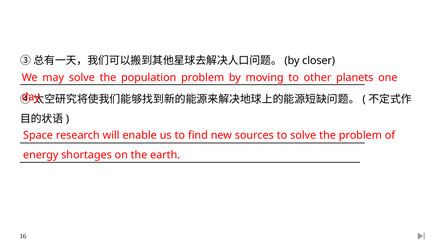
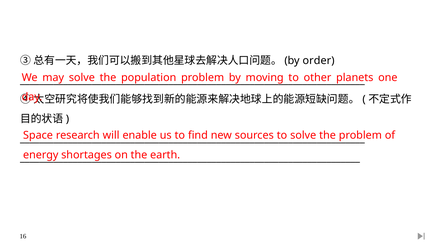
closer: closer -> order
